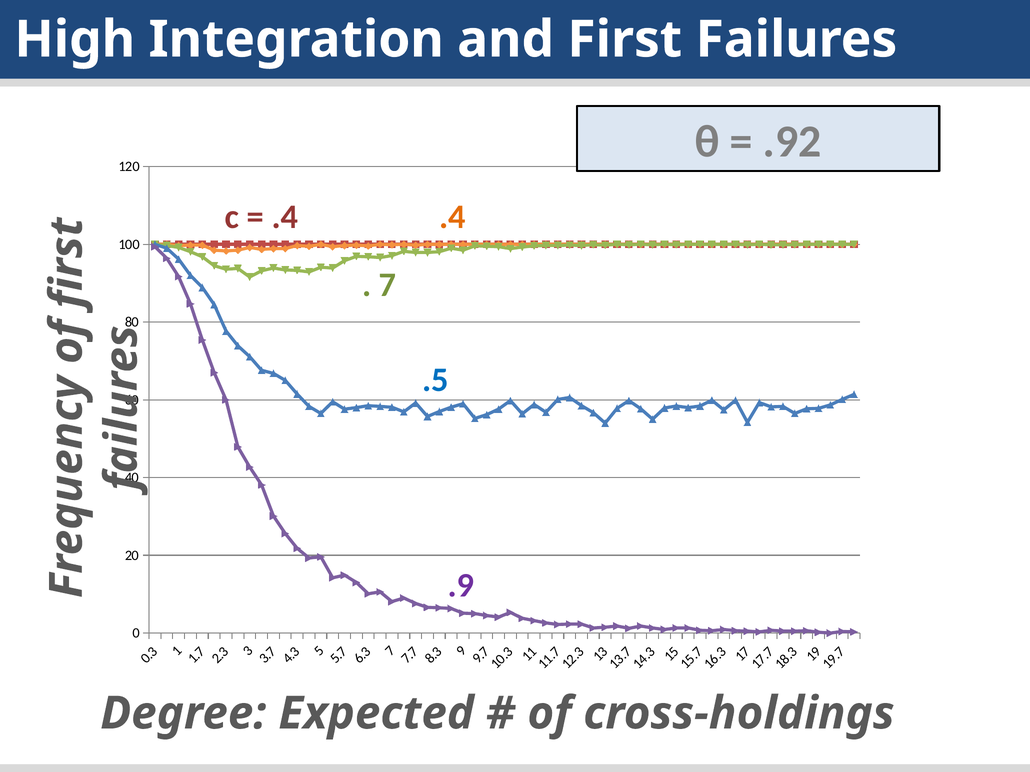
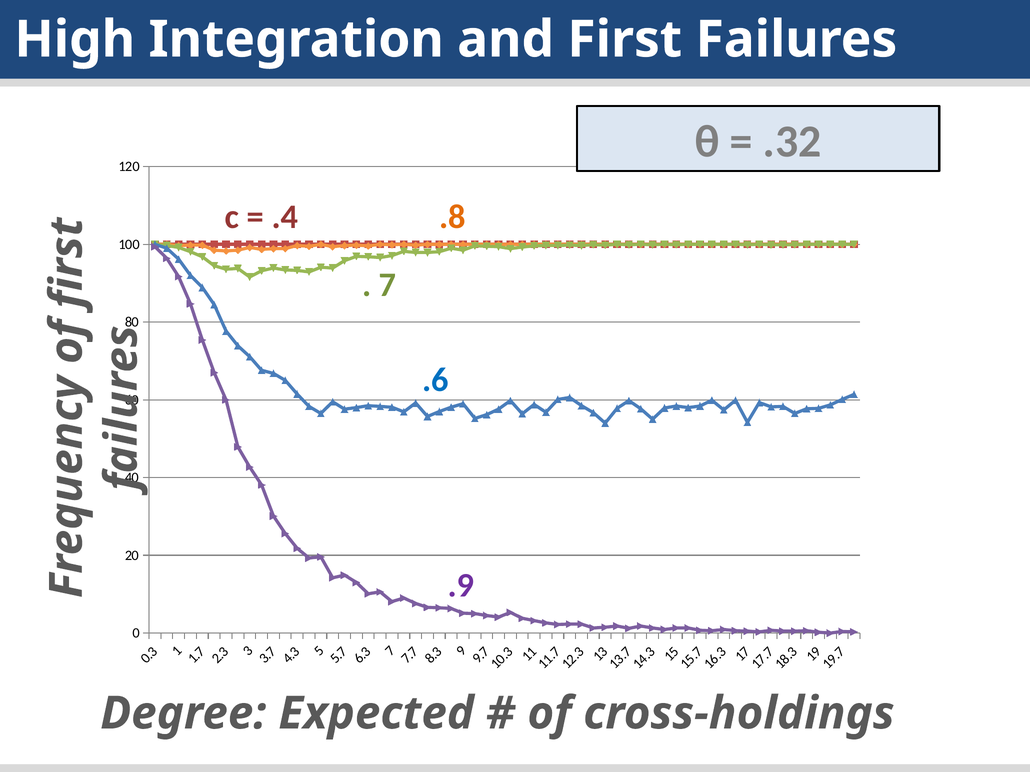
.92: .92 -> .32
.4 .4: .4 -> .8
.5: .5 -> .6
